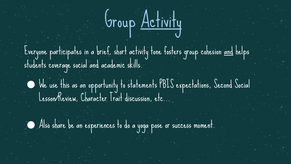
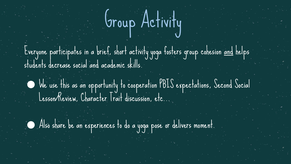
Activity at (161, 21) underline: present -> none
activity tone: tone -> yoga
coverage: coverage -> decrease
statements: statements -> cooperation
success: success -> delivers
